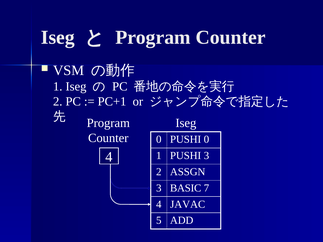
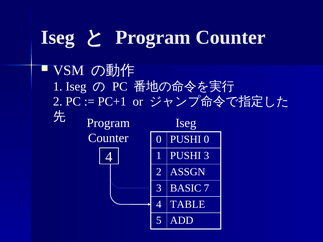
JAVAC: JAVAC -> TABLE
